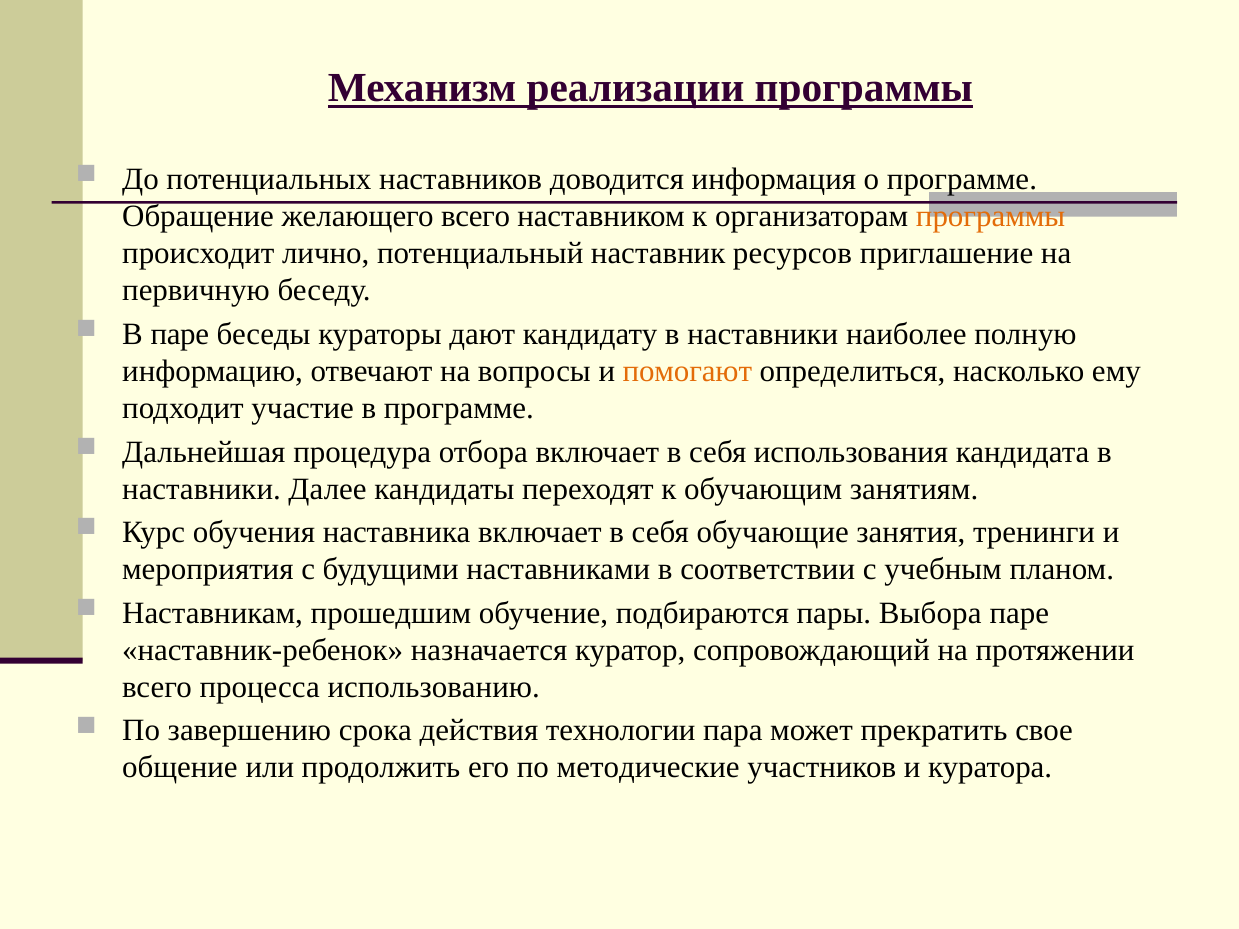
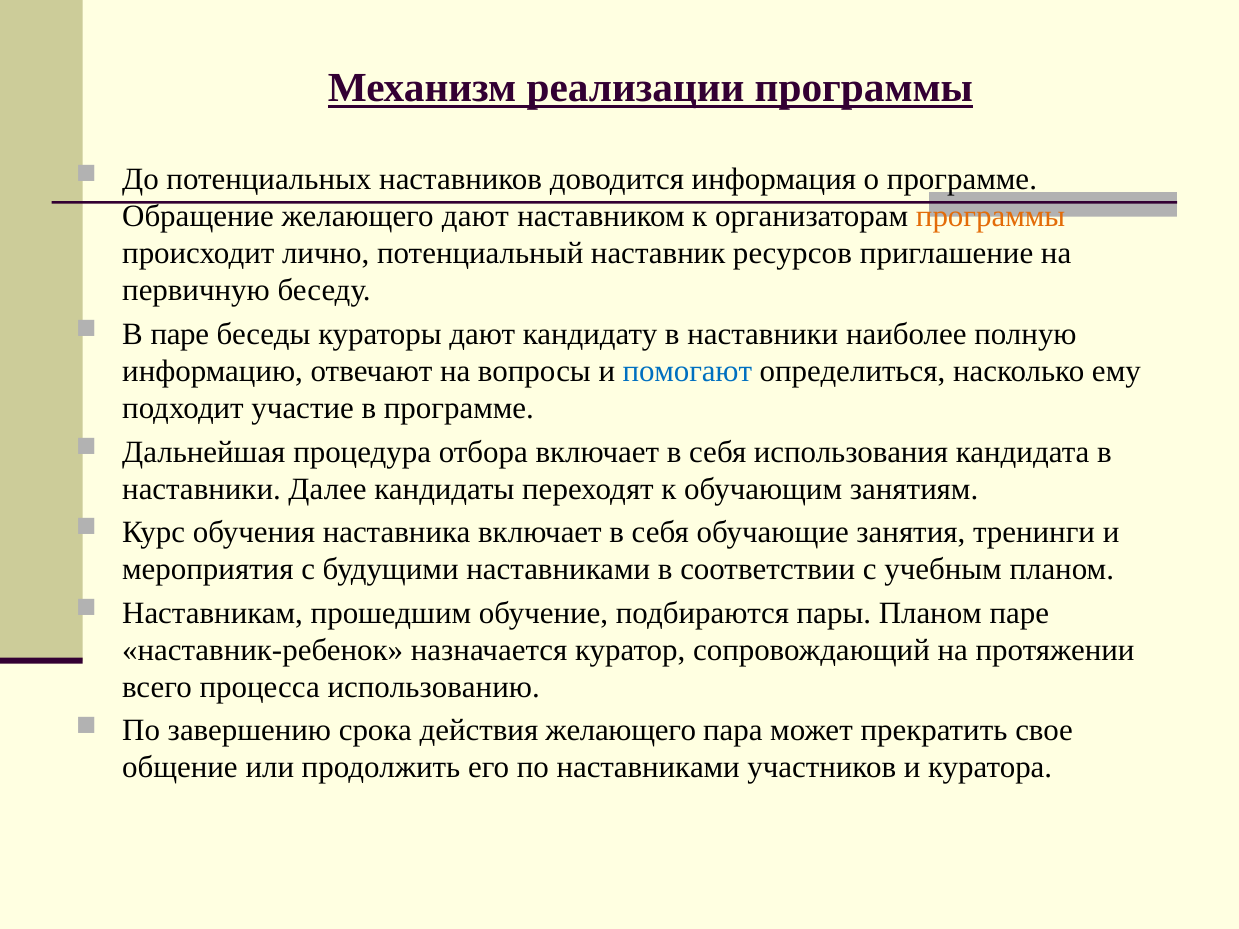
желающего всего: всего -> дают
помогают colour: orange -> blue
пары Выбора: Выбора -> Планом
действия технологии: технологии -> желающего
по методические: методические -> наставниками
